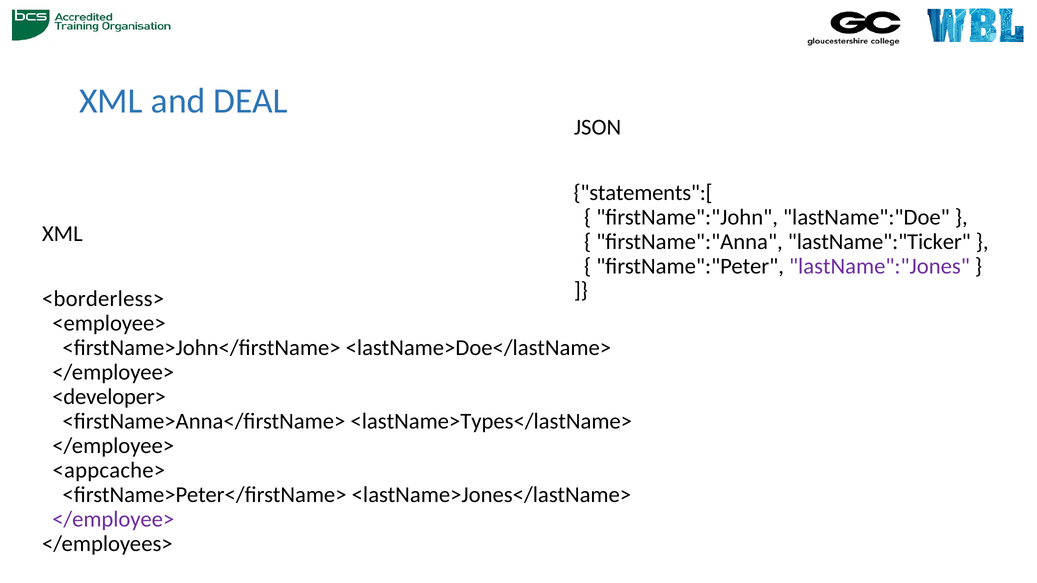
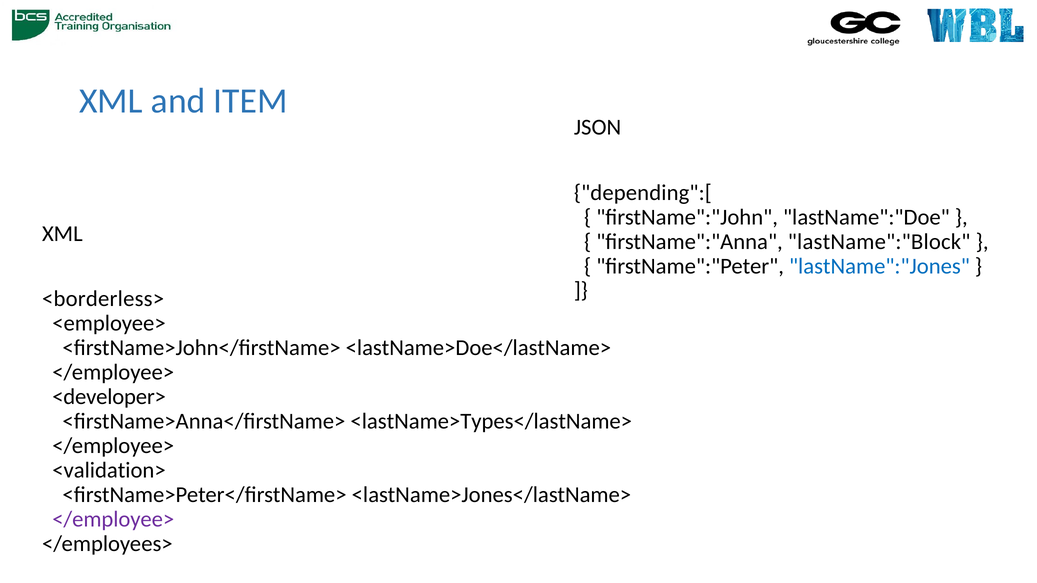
DEAL: DEAL -> ITEM
statements":[: statements":[ -> depending":[
lastName":"Ticker: lastName":"Ticker -> lastName":"Block
lastName":"Jones colour: purple -> blue
<appcache>: <appcache> -> <validation>
